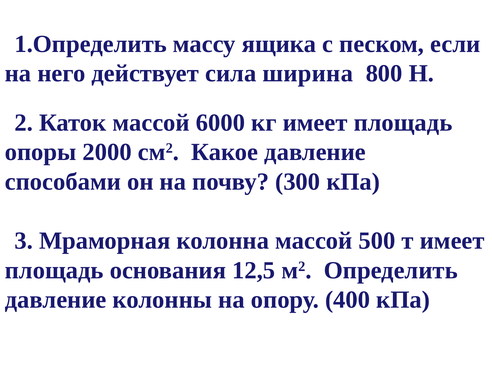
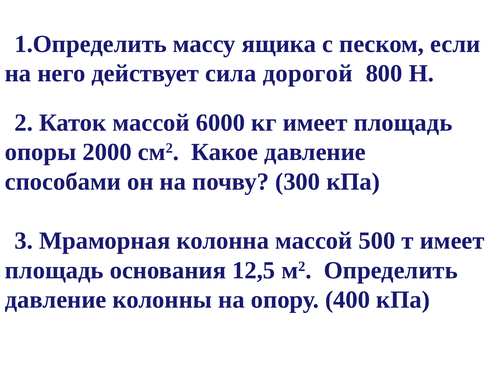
ширина: ширина -> дорогой
